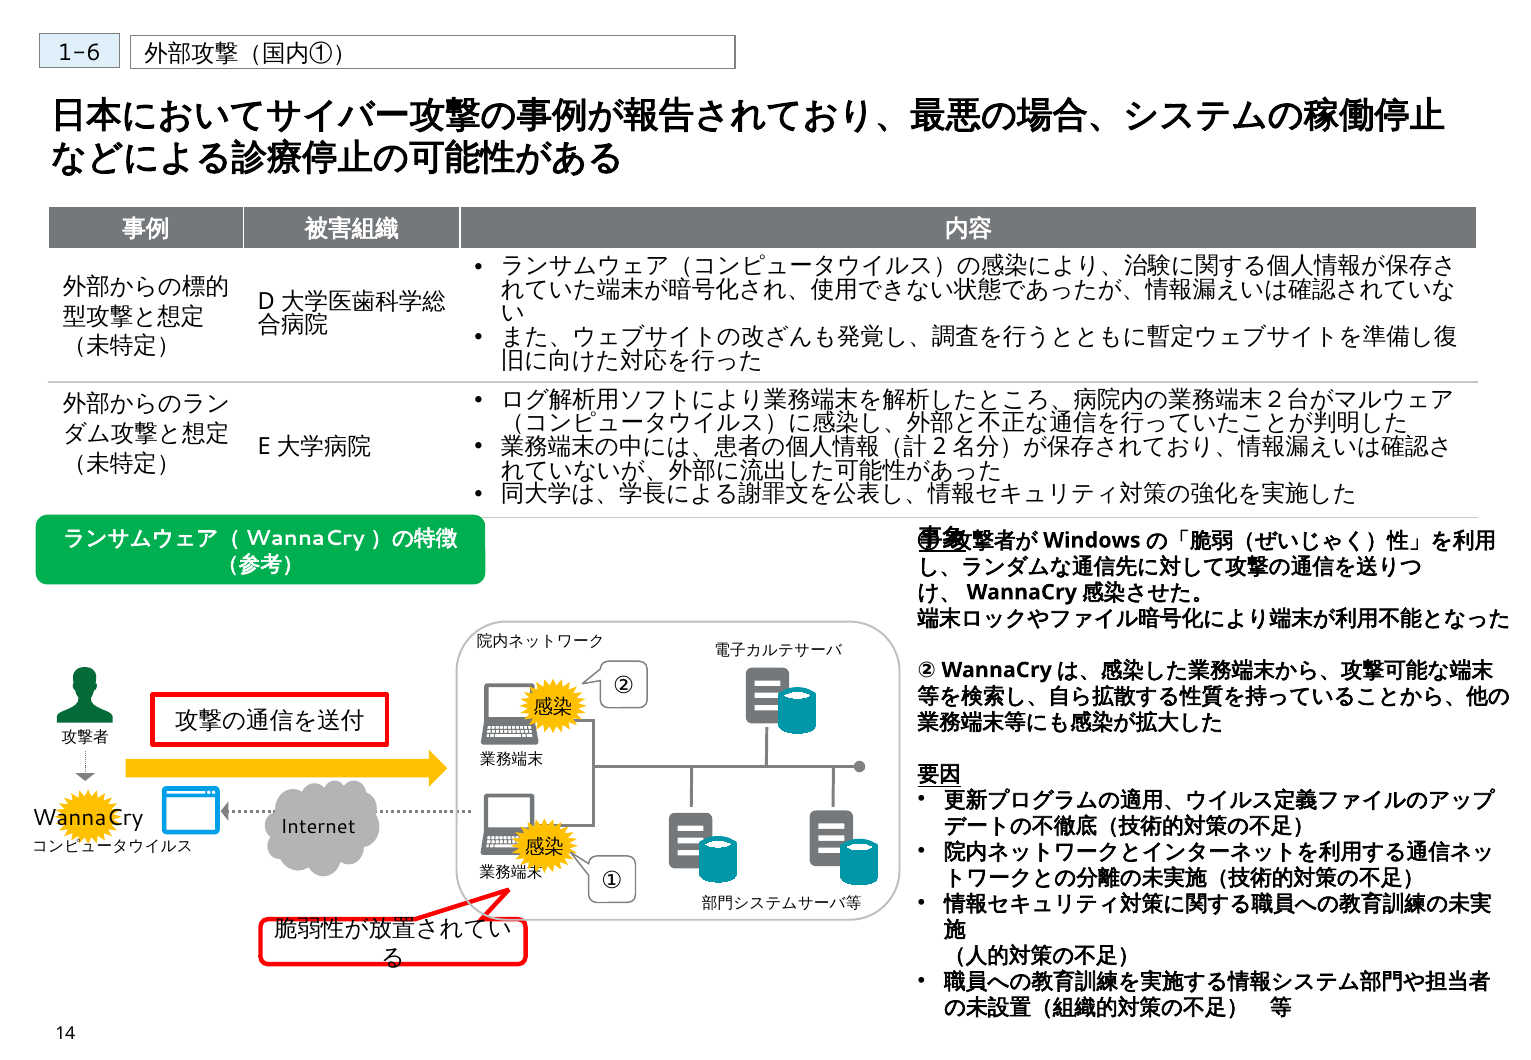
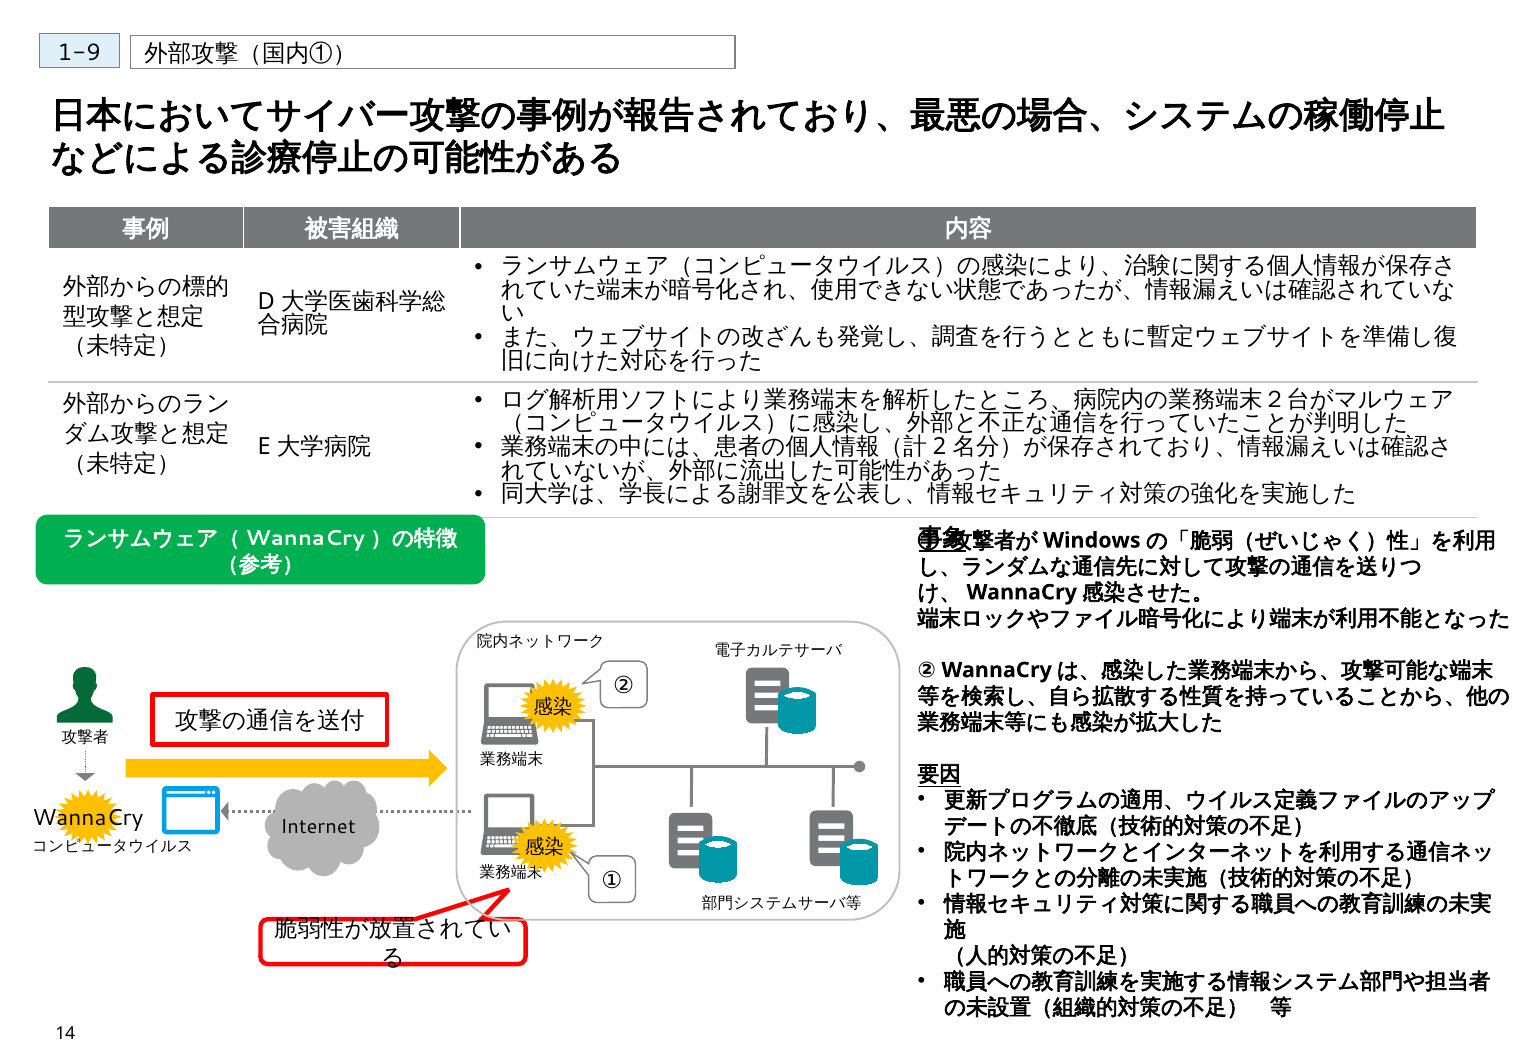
1-6: 1-6 -> 1-9
